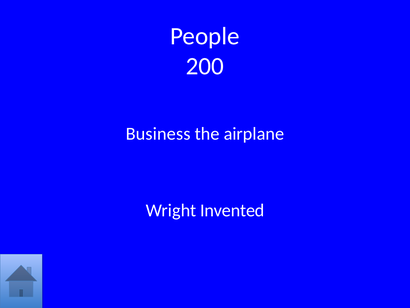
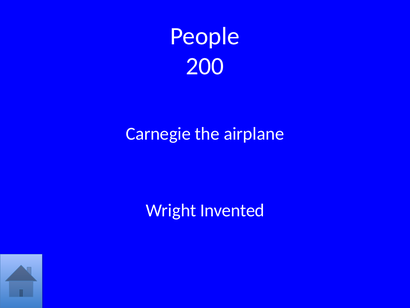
Business: Business -> Carnegie
